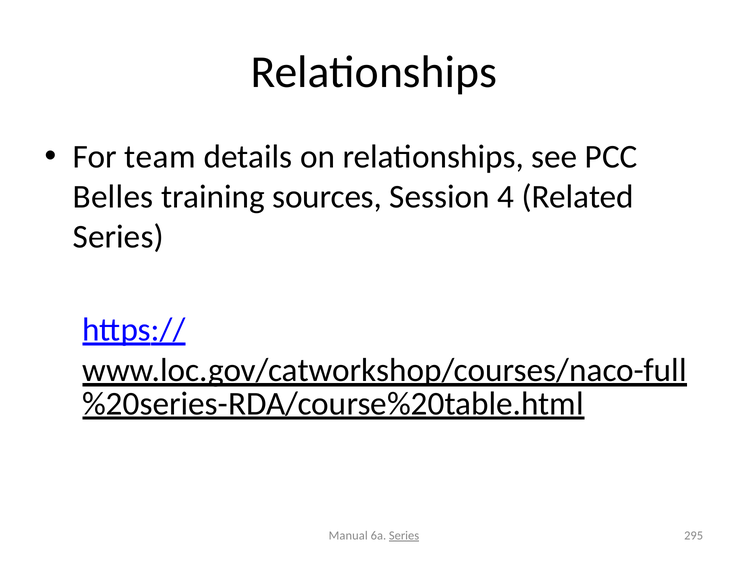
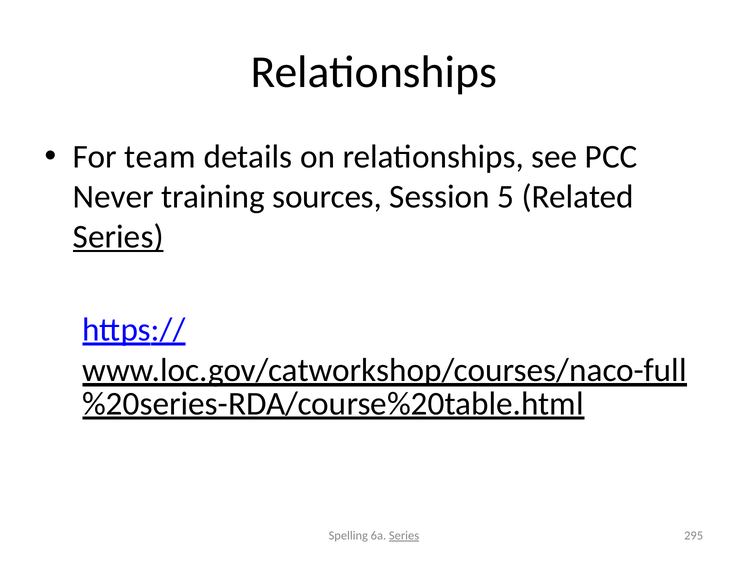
Belles: Belles -> Never
4: 4 -> 5
Series at (118, 237) underline: none -> present
Manual: Manual -> Spelling
